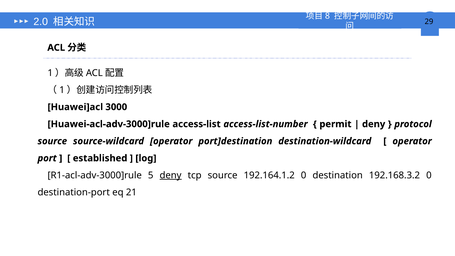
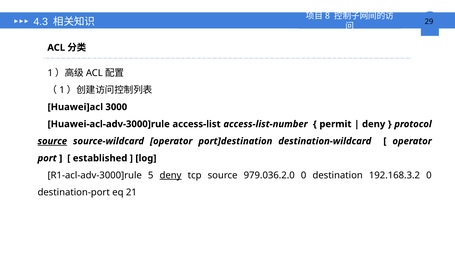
2.0: 2.0 -> 4.3
source at (52, 141) underline: none -> present
192.164.1.2: 192.164.1.2 -> 979.036.2.0
